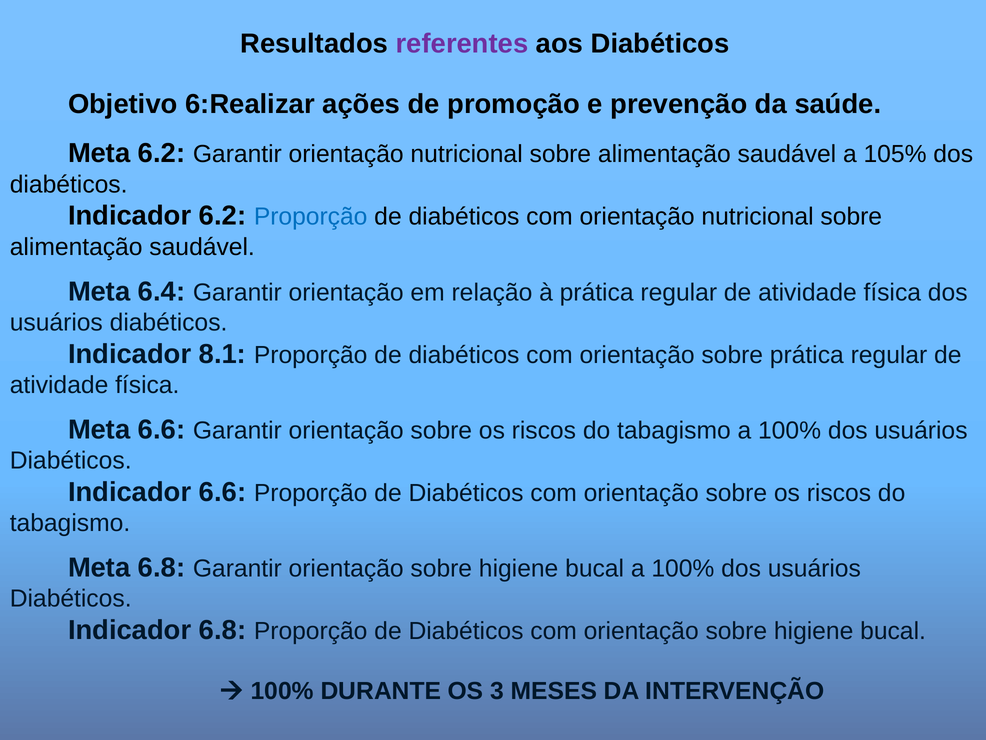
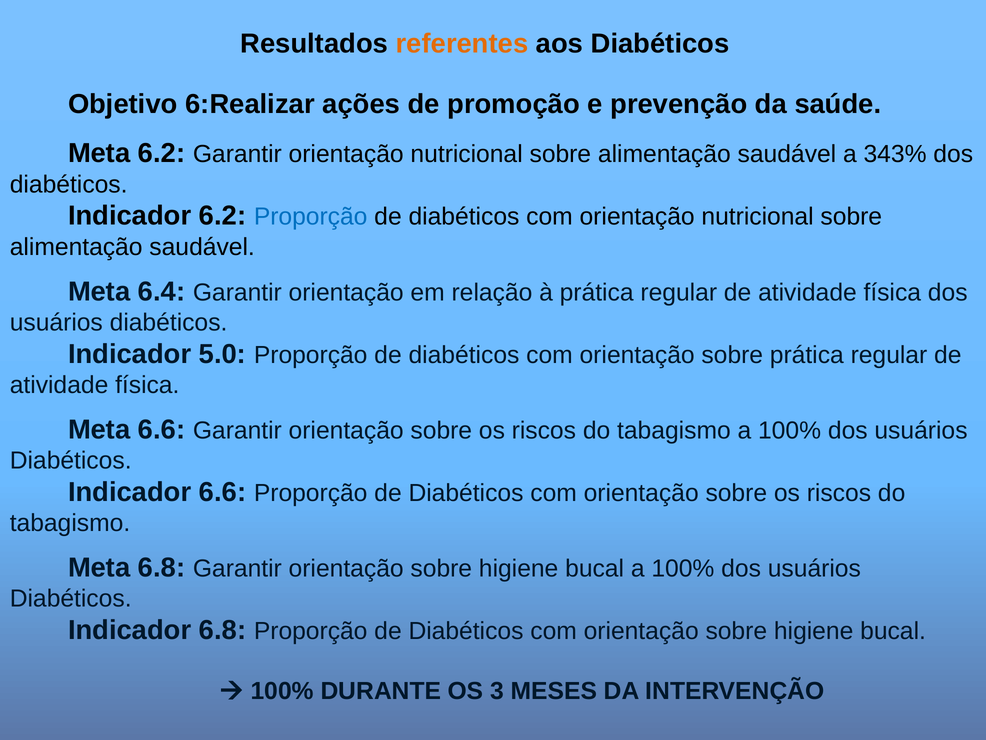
referentes colour: purple -> orange
105%: 105% -> 343%
8.1: 8.1 -> 5.0
